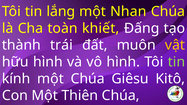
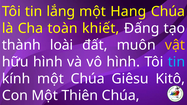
Nhan: Nhan -> Hang
trái: trái -> loài
tin at (176, 62) colour: light green -> light blue
